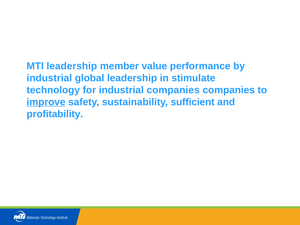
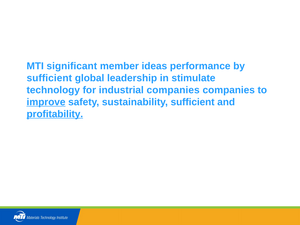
MTI leadership: leadership -> significant
value: value -> ideas
industrial at (49, 78): industrial -> sufficient
profitability underline: none -> present
